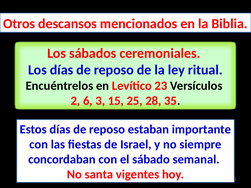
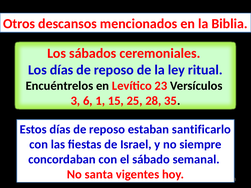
2: 2 -> 3
3: 3 -> 1
importante: importante -> santificarlo
